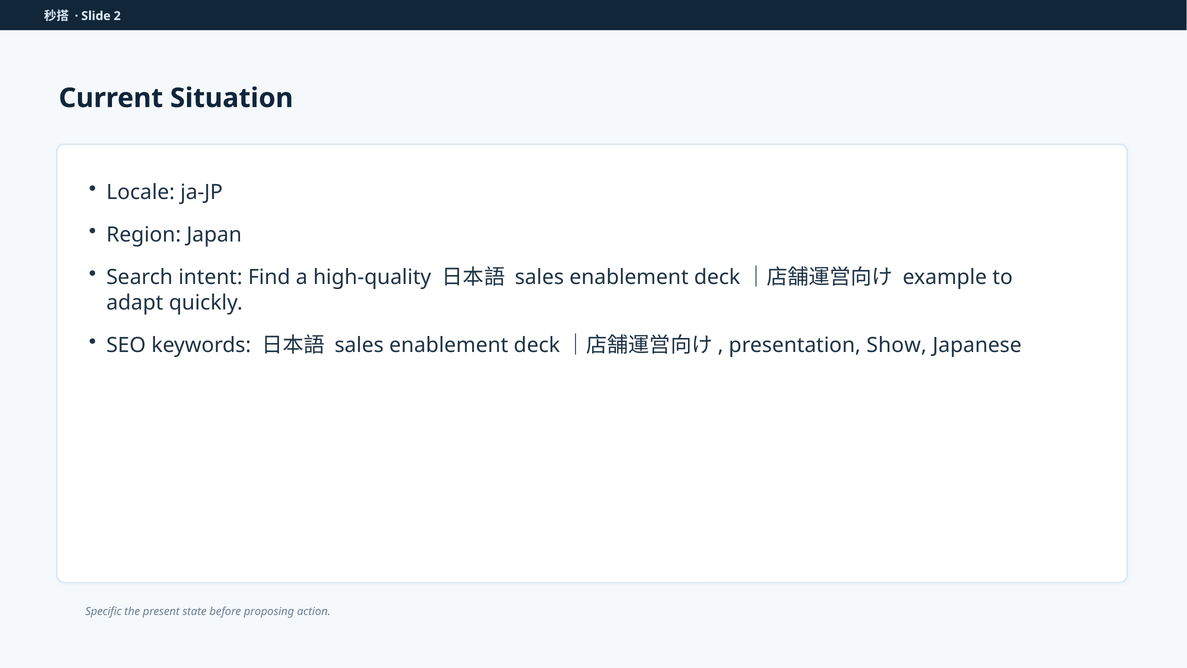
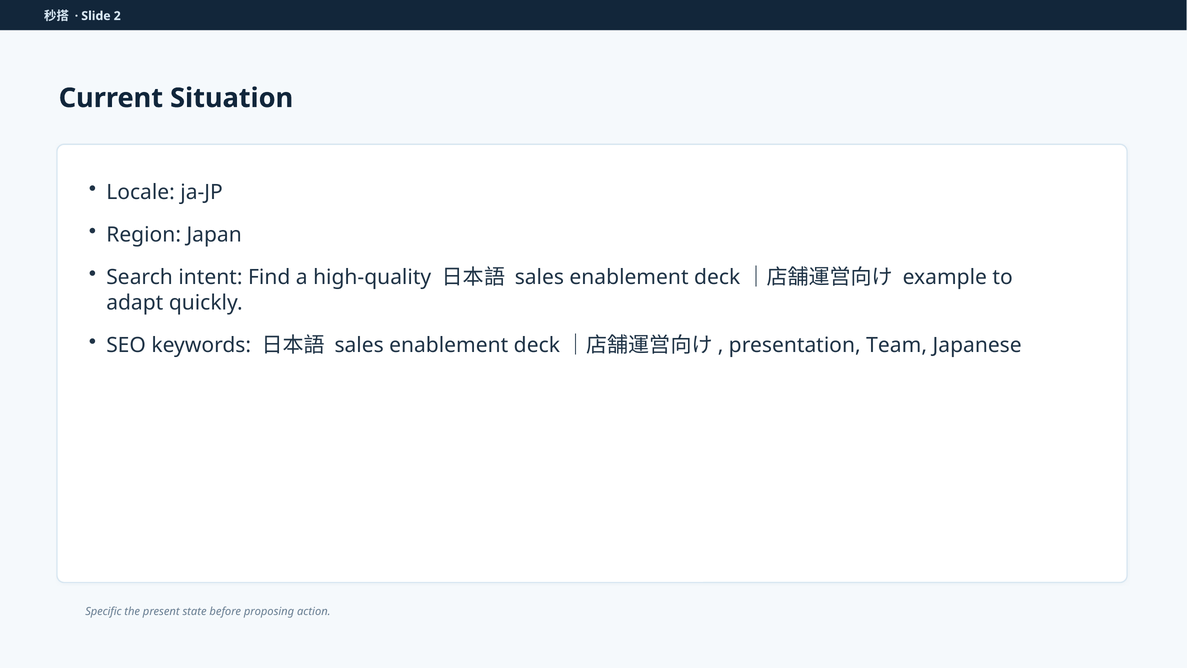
Show: Show -> Team
